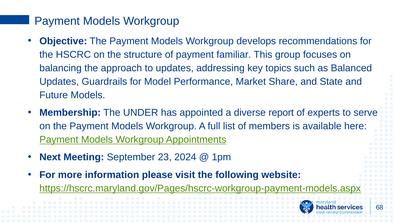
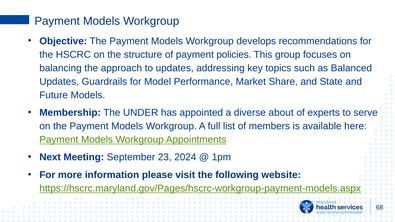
familiar: familiar -> policies
report: report -> about
